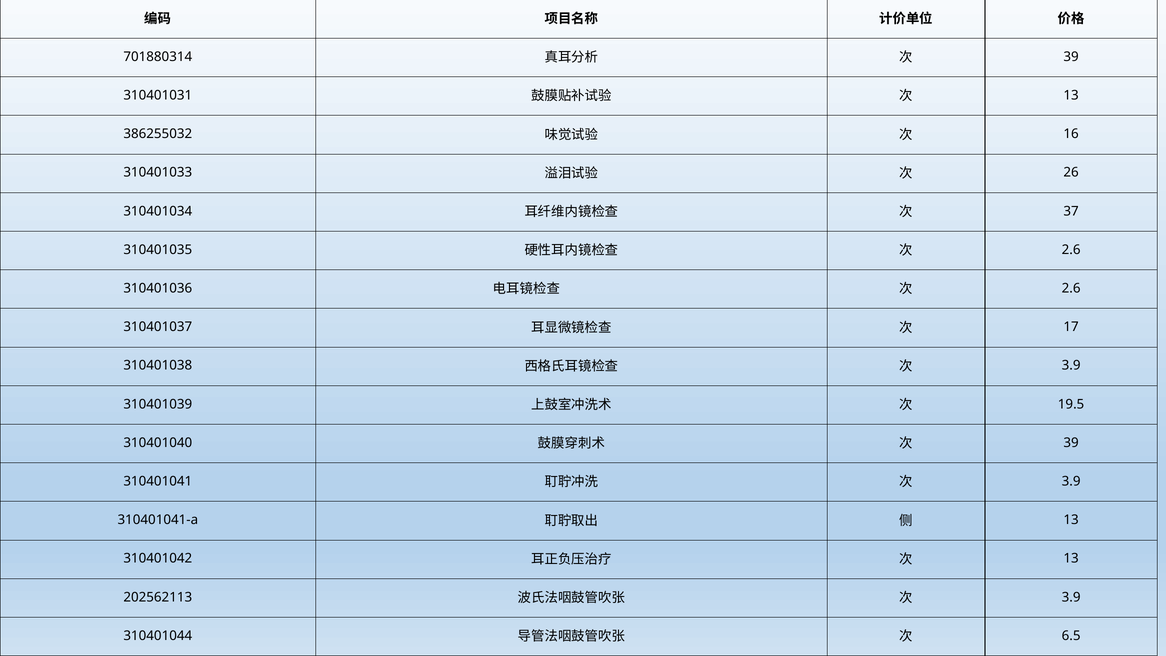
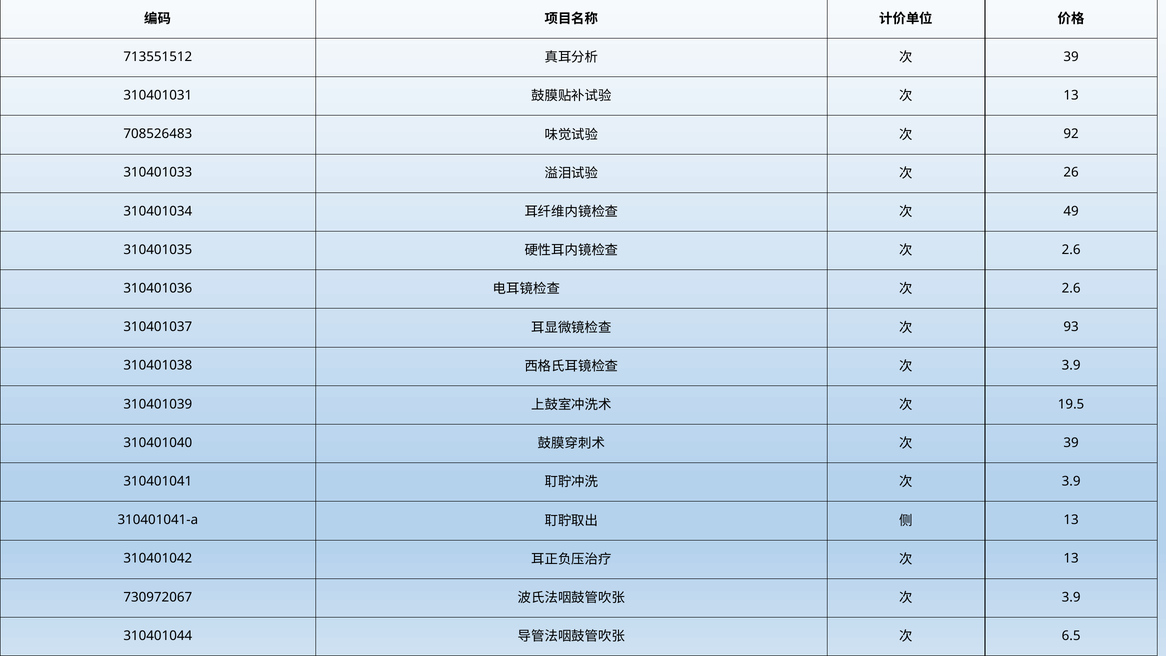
701880314: 701880314 -> 713551512
386255032: 386255032 -> 708526483
16: 16 -> 92
37: 37 -> 49
17: 17 -> 93
202562113: 202562113 -> 730972067
